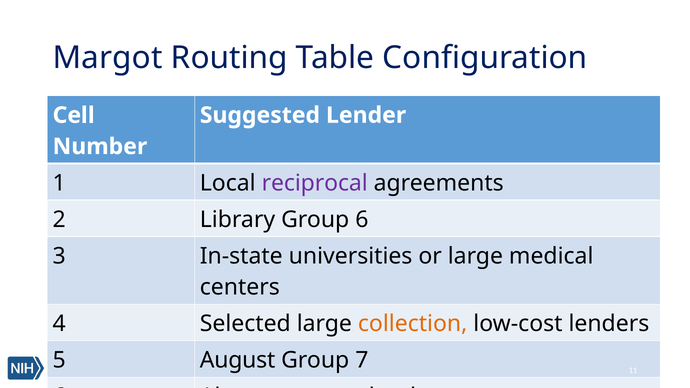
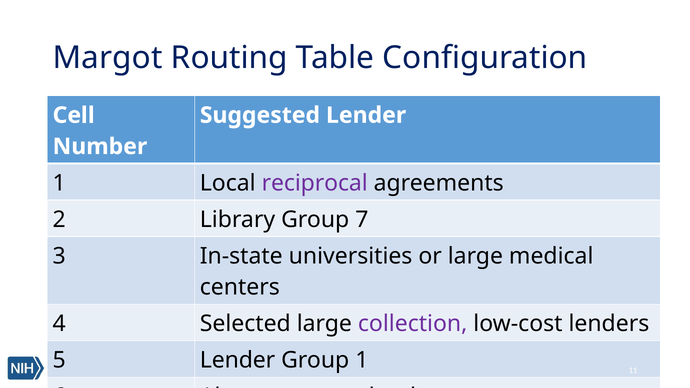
Group 6: 6 -> 7
collection colour: orange -> purple
5 August: August -> Lender
Group 7: 7 -> 1
